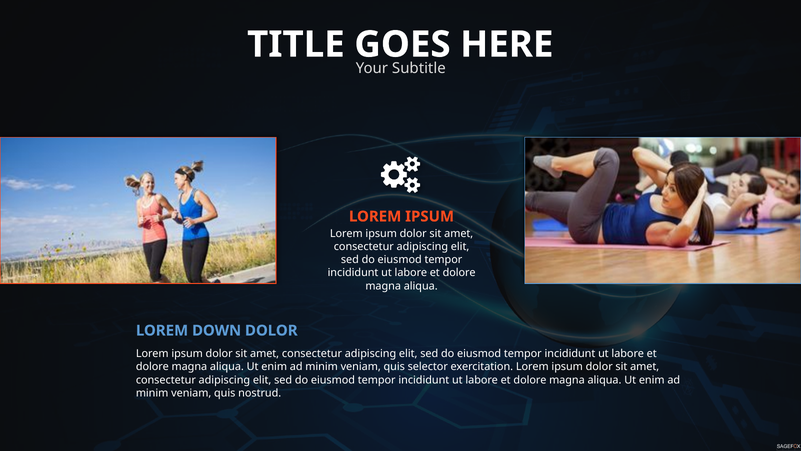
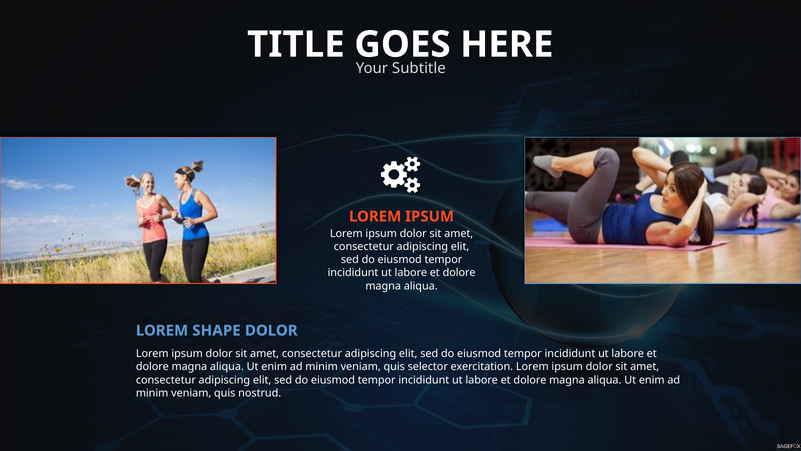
DOWN: DOWN -> SHAPE
